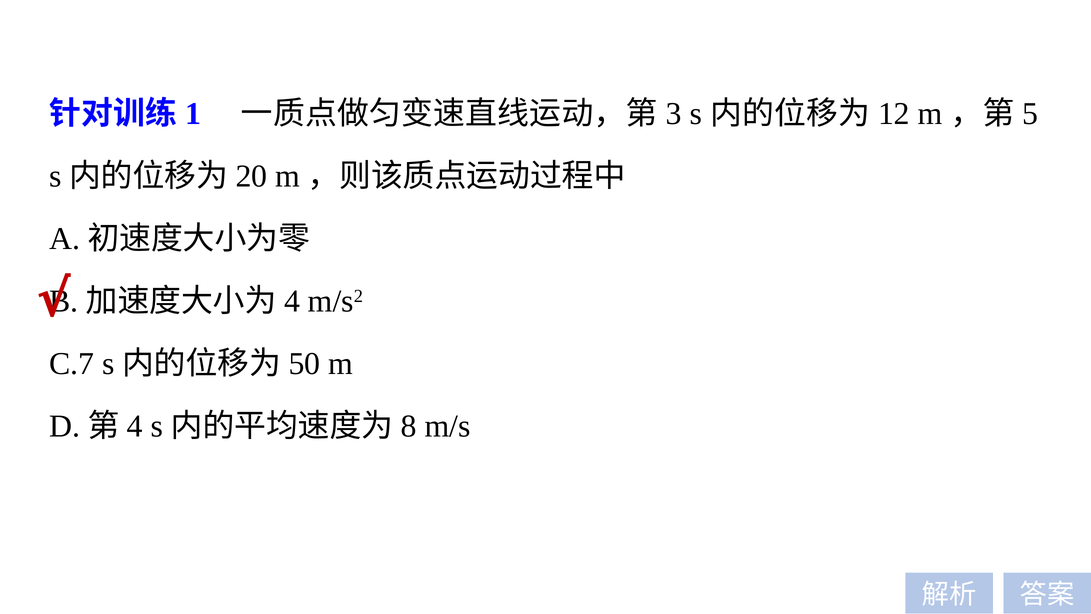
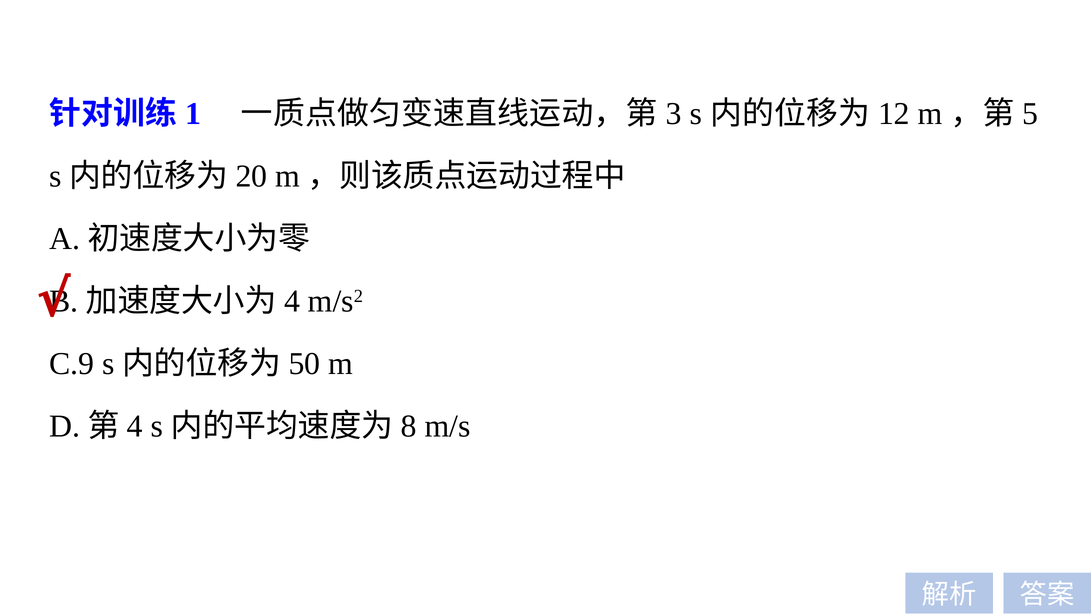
C.7: C.7 -> C.9
